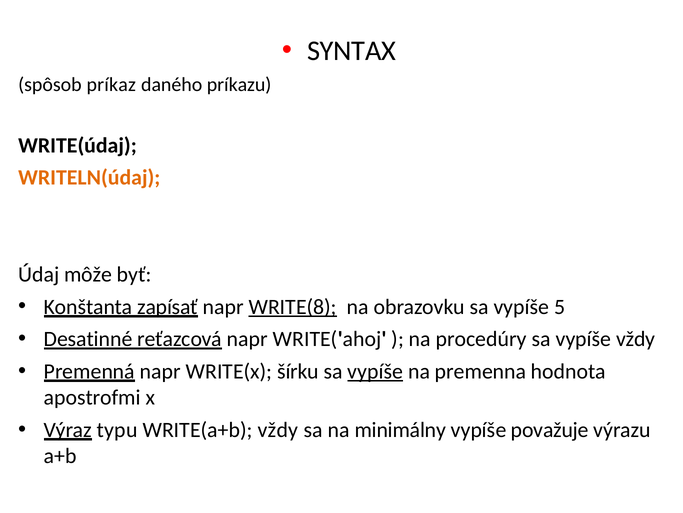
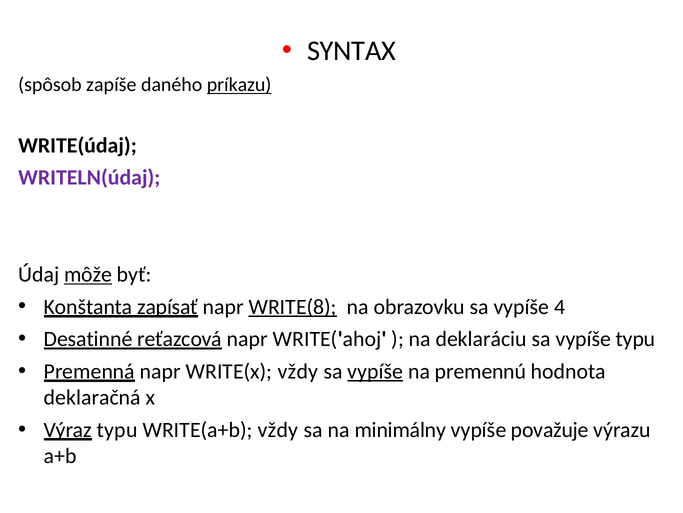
príkaz: príkaz -> zapíše
príkazu underline: none -> present
WRITELN(údaj colour: orange -> purple
môže underline: none -> present
5: 5 -> 4
procedúry: procedúry -> deklaráciu
vypíše vždy: vždy -> typu
WRITE(x šírku: šírku -> vždy
premenna: premenna -> premennú
apostrofmi: apostrofmi -> deklaračná
